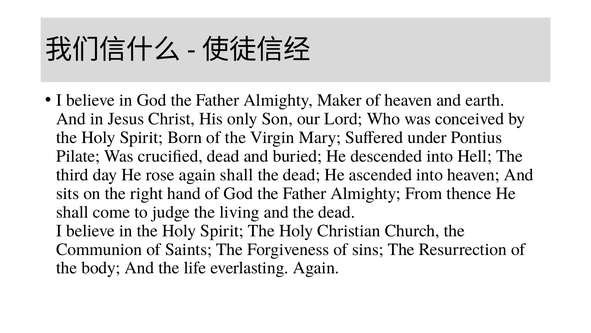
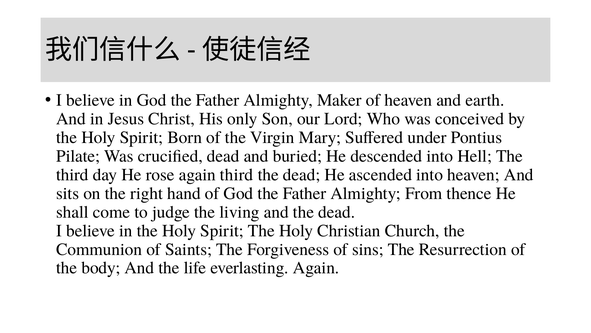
again shall: shall -> third
